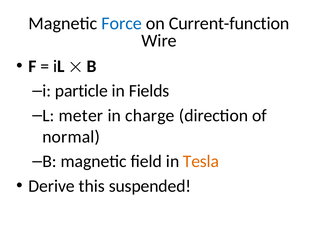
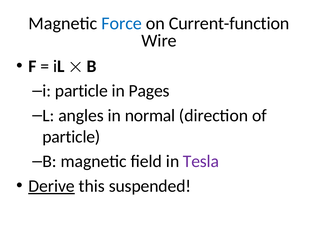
Fields: Fields -> Pages
meter: meter -> angles
charge: charge -> normal
normal at (71, 137): normal -> particle
Tesla colour: orange -> purple
Derive underline: none -> present
